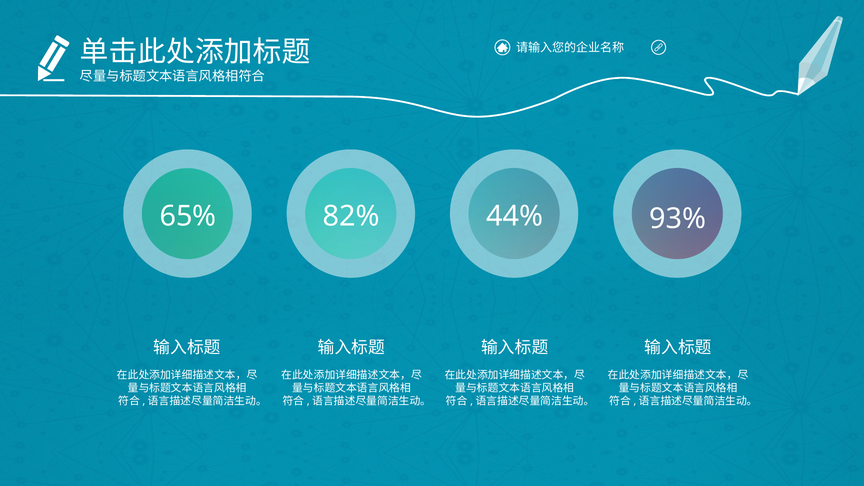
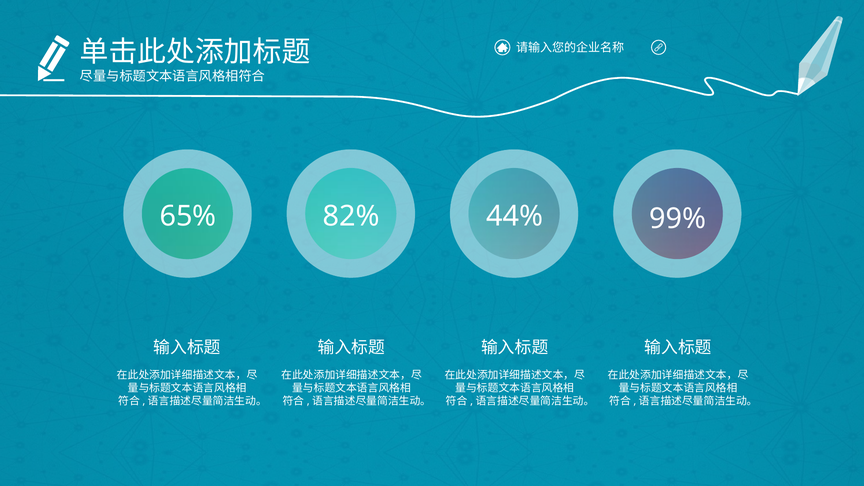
93%: 93% -> 99%
